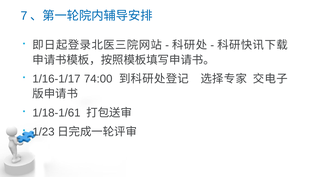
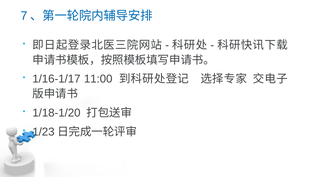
74:00: 74:00 -> 11:00
1/18-1/61: 1/18-1/61 -> 1/18-1/20
